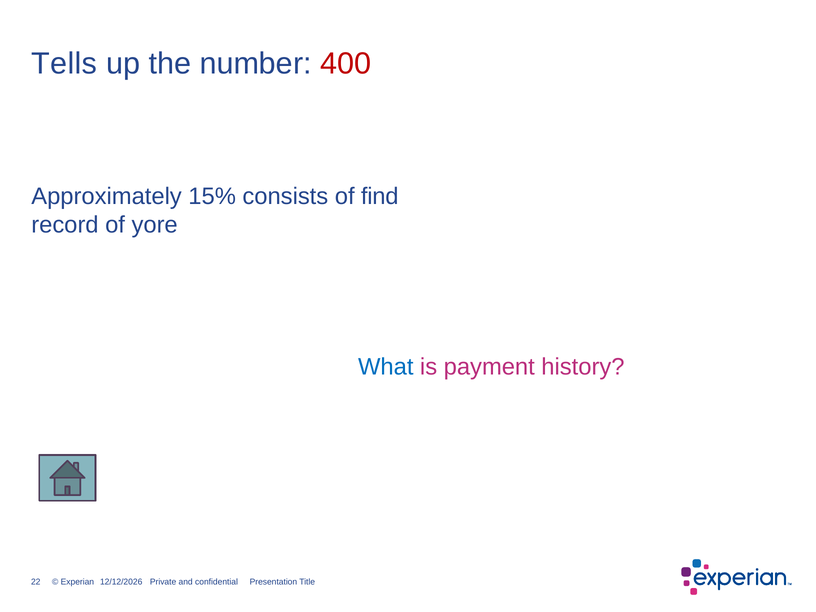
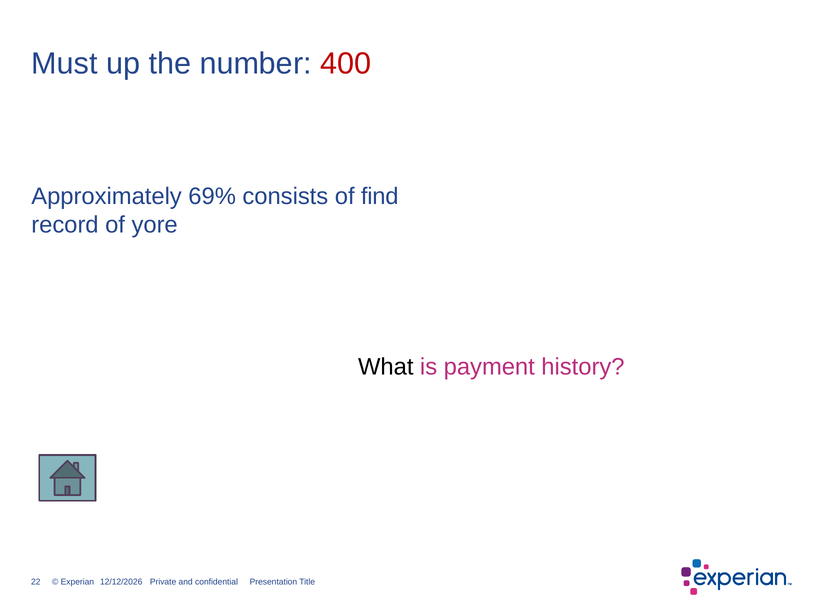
Tells: Tells -> Must
15%: 15% -> 69%
What colour: blue -> black
